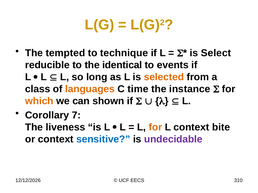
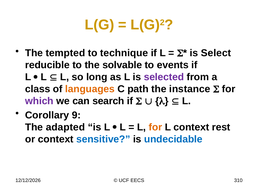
identical: identical -> solvable
selected colour: orange -> purple
time: time -> path
which colour: orange -> purple
shown: shown -> search
7: 7 -> 9
liveness: liveness -> adapted
bite: bite -> rest
undecidable colour: purple -> blue
